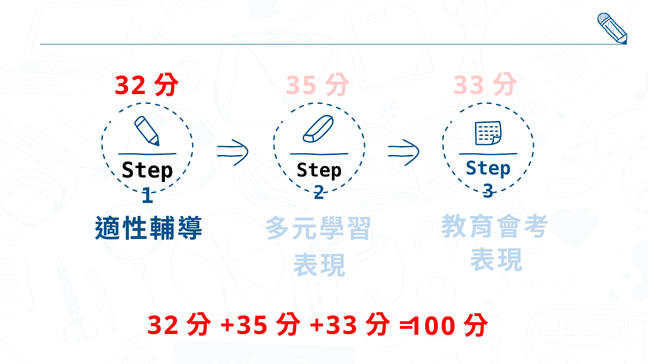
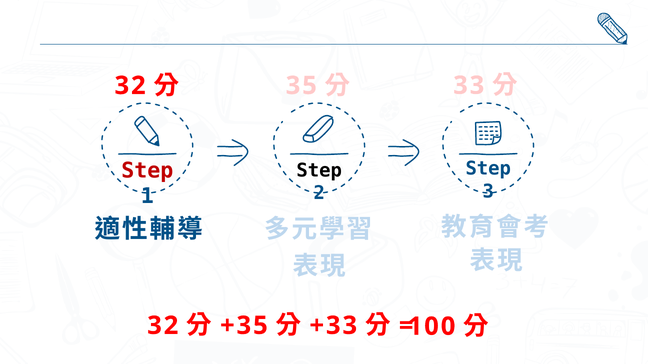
Step at (147, 171) colour: black -> red
